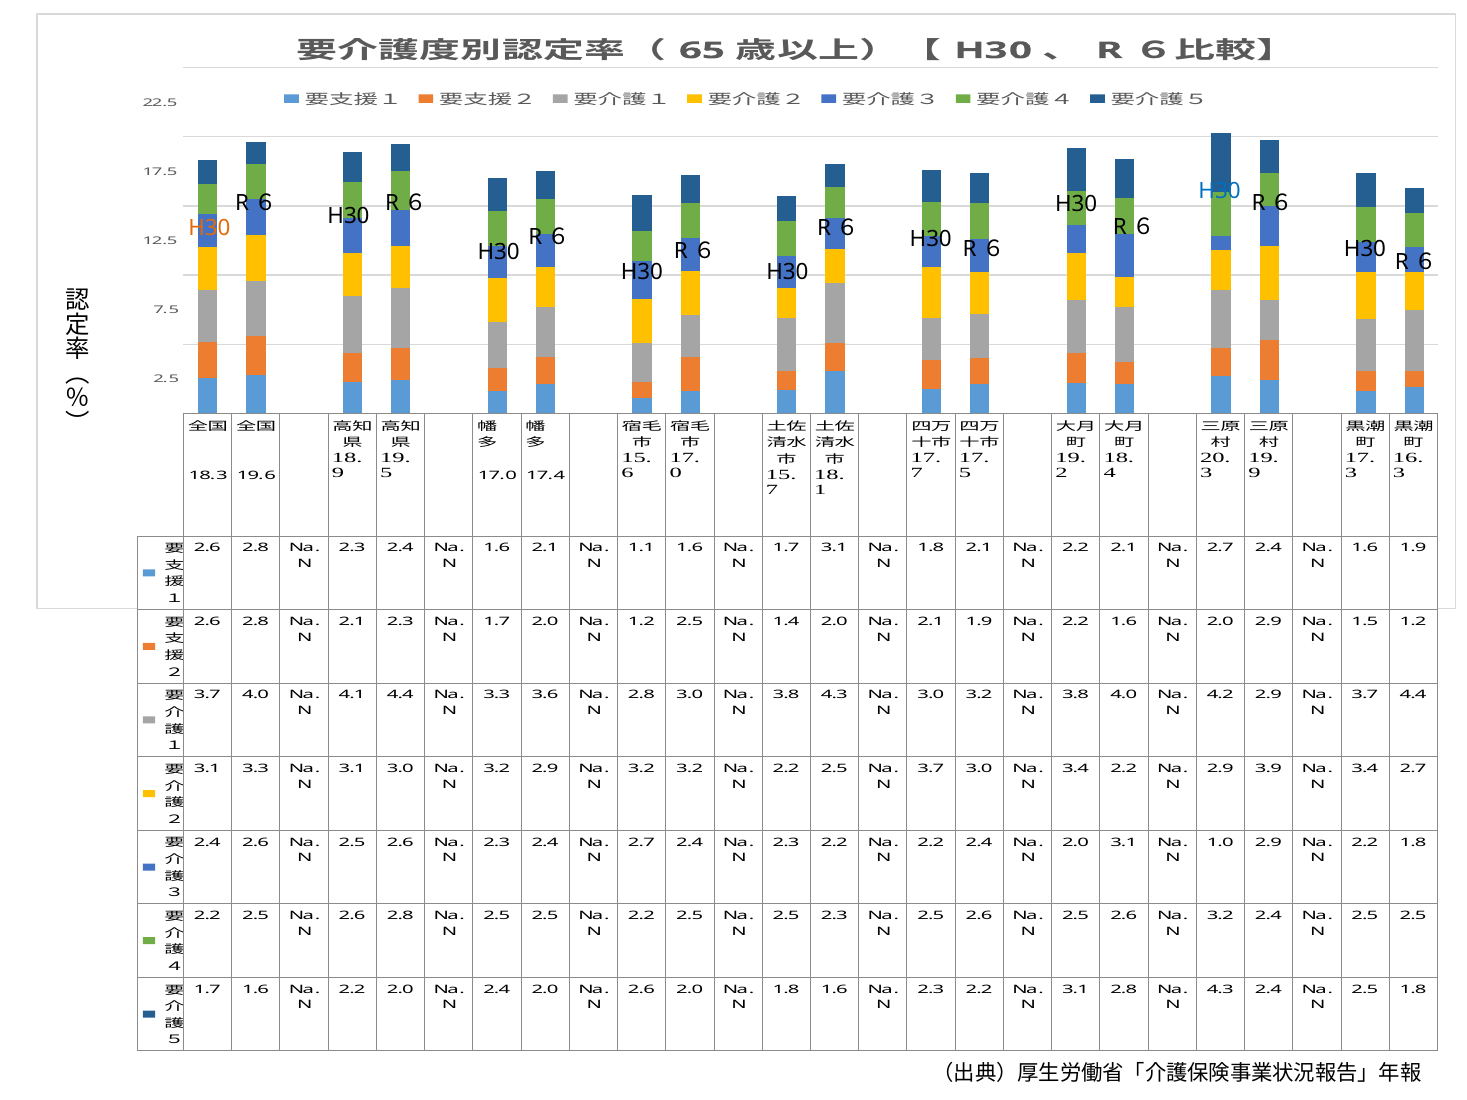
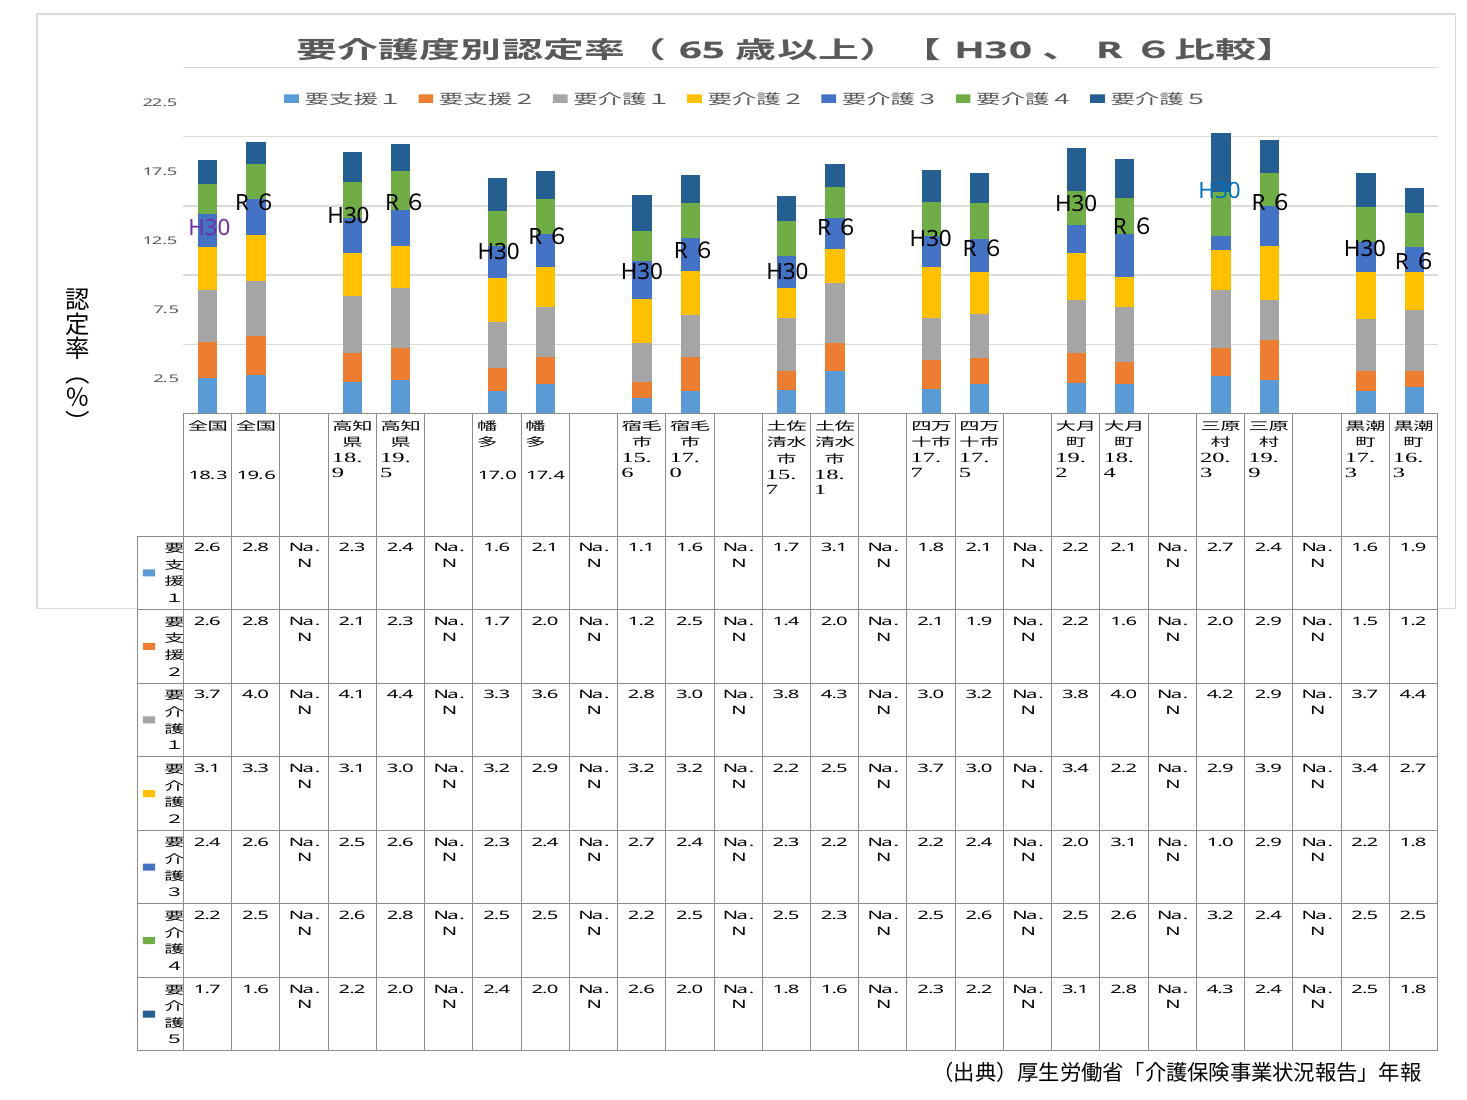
H30 at (209, 228) colour: orange -> purple
